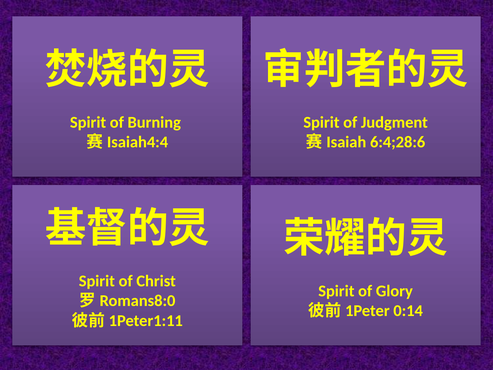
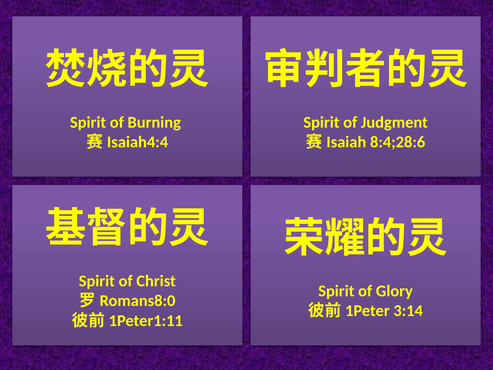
6:4;28:6: 6:4;28:6 -> 8:4;28:6
0:14: 0:14 -> 3:14
